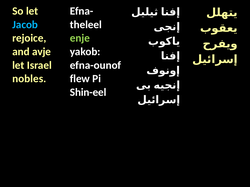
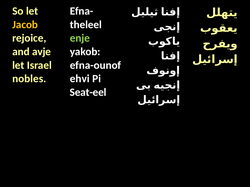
Jacob colour: light blue -> yellow
flew: flew -> ehvi
Shin-eel: Shin-eel -> Seat-eel
